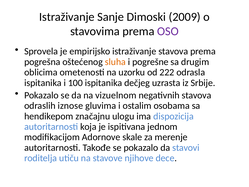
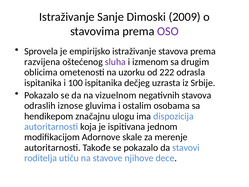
pogrešna: pogrešna -> razvijena
sluha colour: orange -> purple
pogrešne: pogrešne -> izmenom
